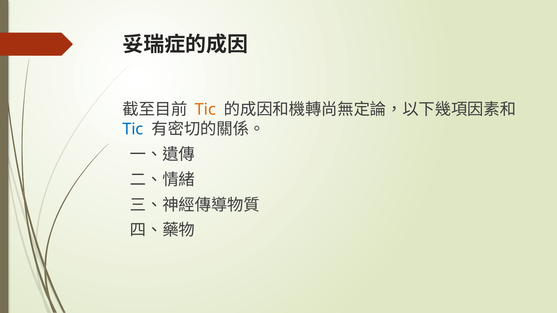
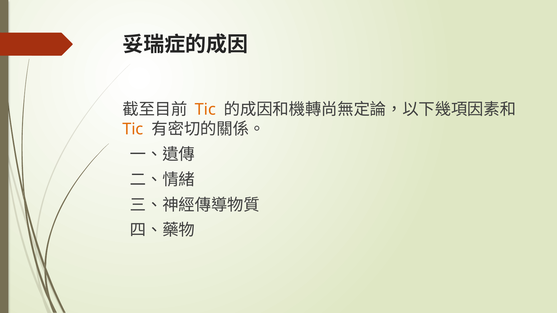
Tic at (133, 129) colour: blue -> orange
